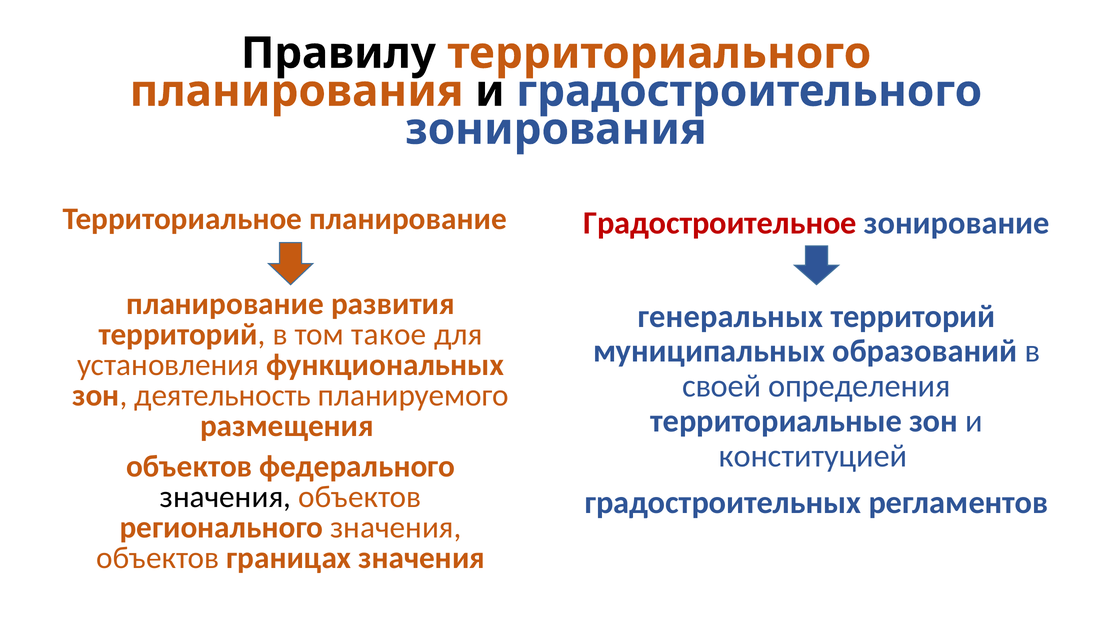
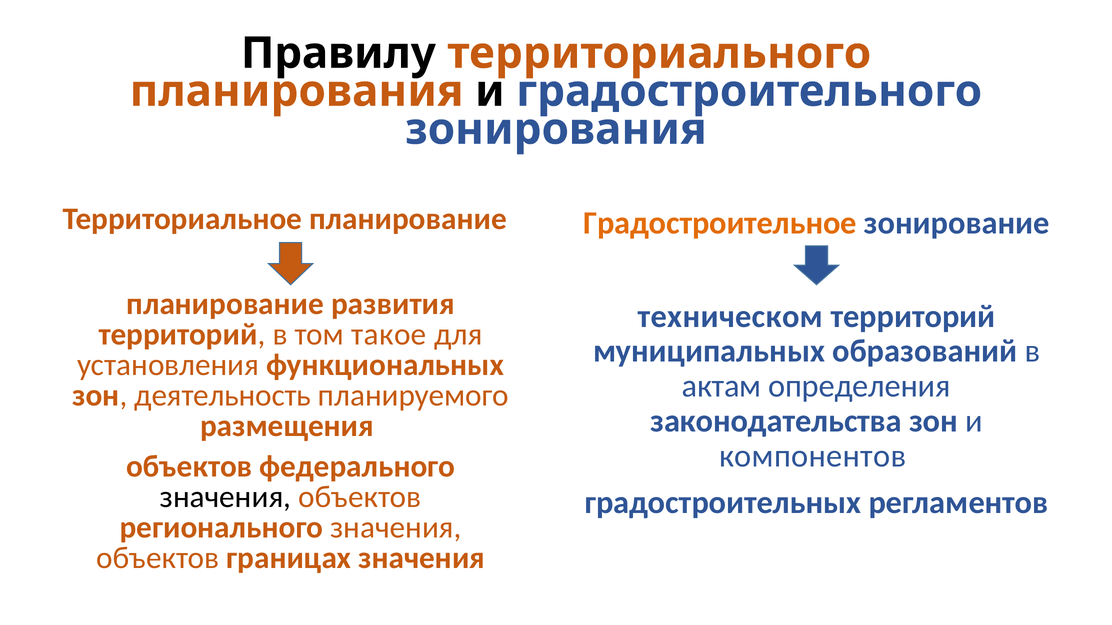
Градостроительное colour: red -> orange
генеральных: генеральных -> техническом
своей: своей -> актам
территориальные: территориальные -> законодательства
конституцией: конституцией -> компонентов
